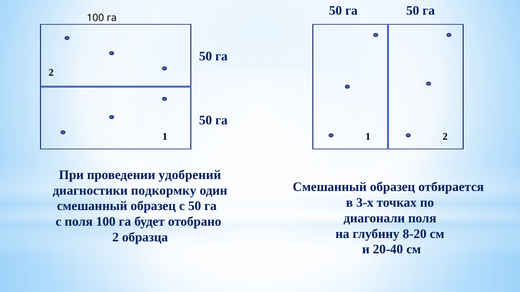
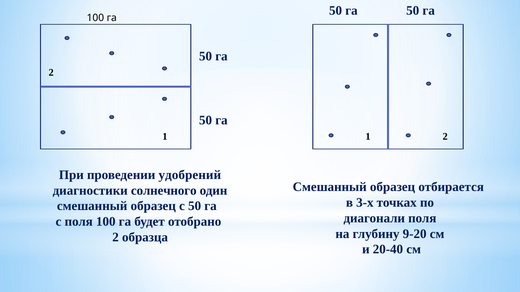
подкормку: подкормку -> солнечного
8-20: 8-20 -> 9-20
